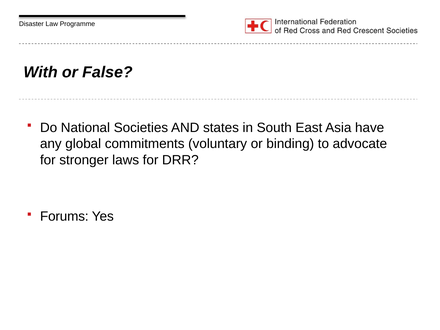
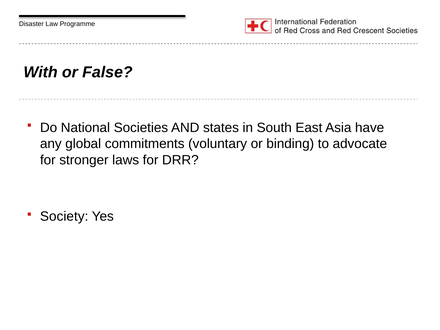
Forums: Forums -> Society
